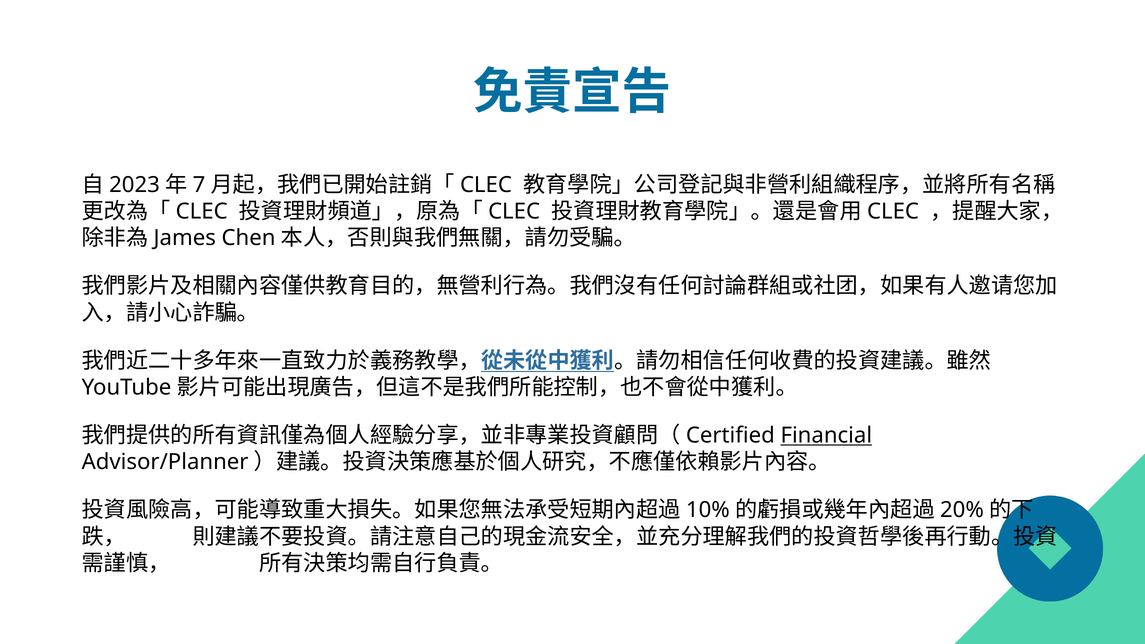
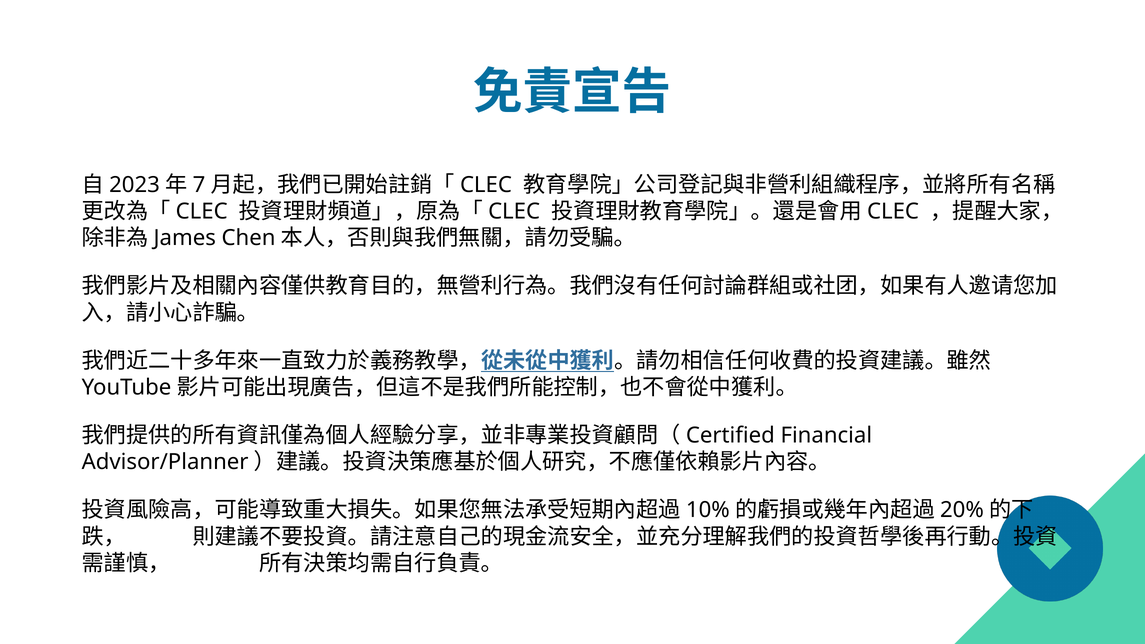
Financial underline: present -> none
